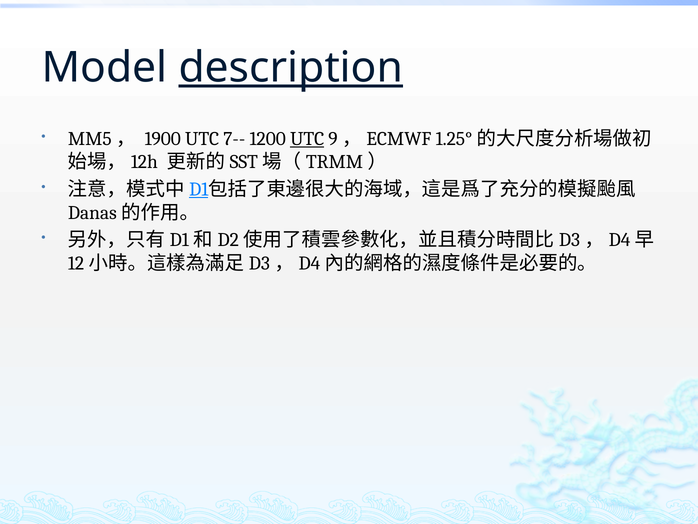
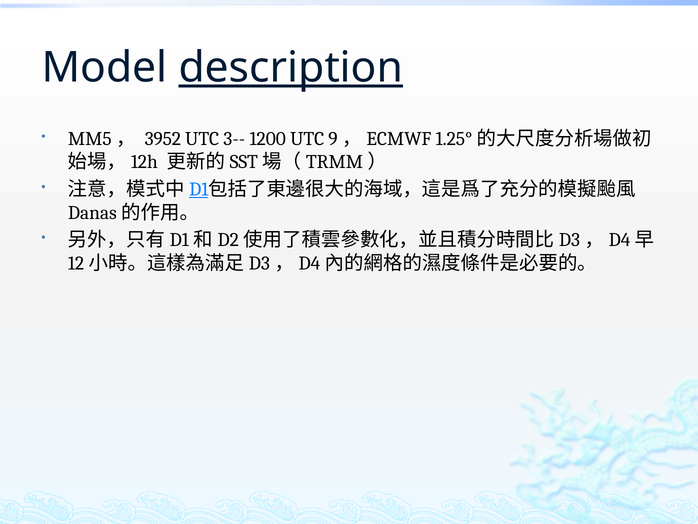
1900: 1900 -> 3952
7--: 7-- -> 3--
UTC at (307, 139) underline: present -> none
